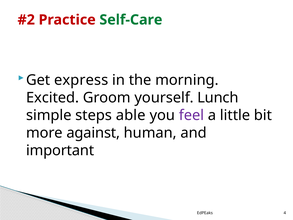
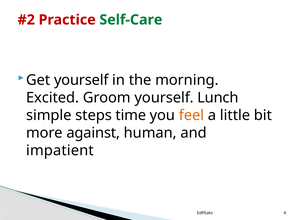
Get express: express -> yourself
able: able -> time
feel colour: purple -> orange
important: important -> impatient
